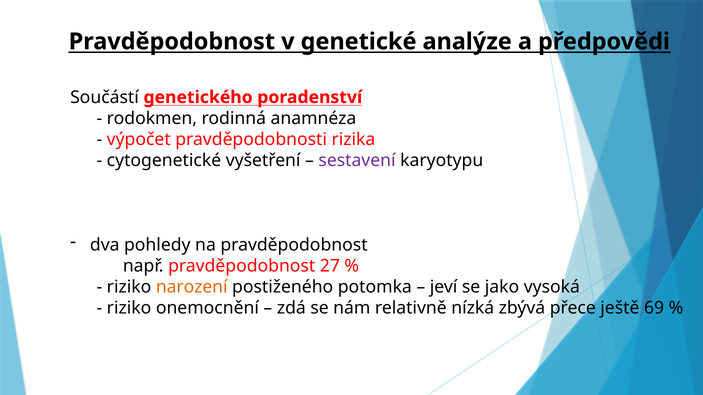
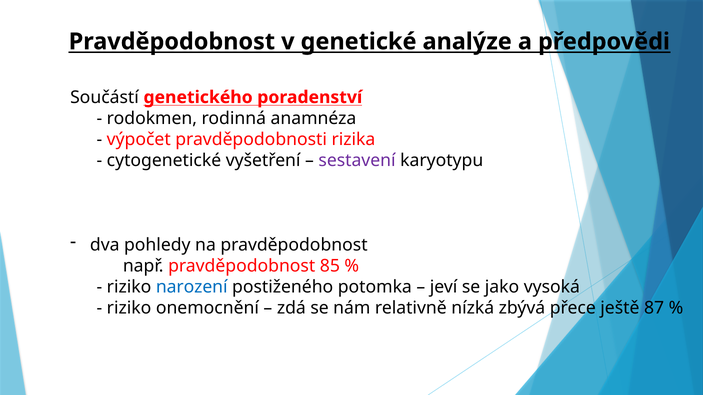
27: 27 -> 85
narození colour: orange -> blue
69: 69 -> 87
